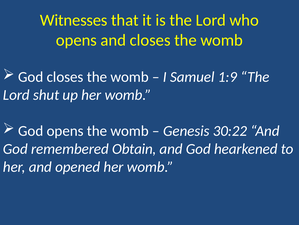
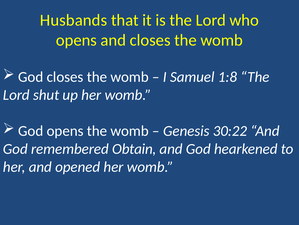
Witnesses: Witnesses -> Husbands
1:9: 1:9 -> 1:8
